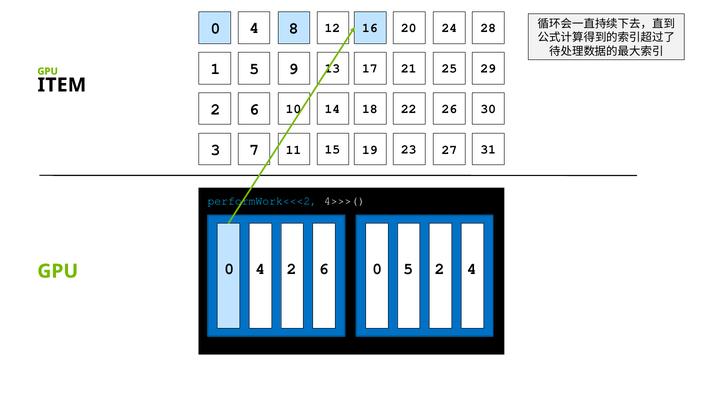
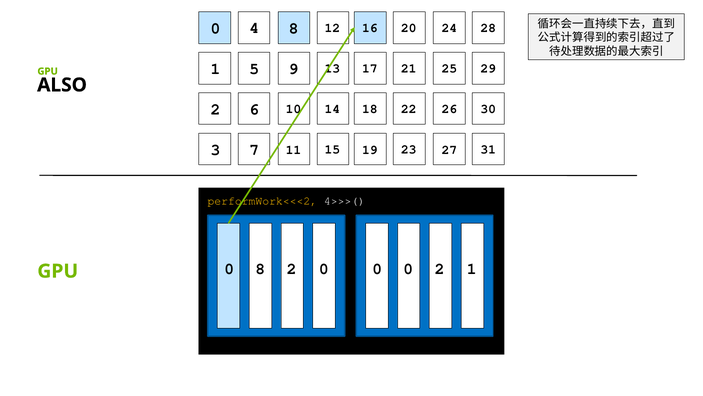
ITEM: ITEM -> ALSO
performWork<<<2 colour: light blue -> yellow
0 4: 4 -> 8
2 6: 6 -> 0
5 at (408, 268): 5 -> 0
2 4: 4 -> 1
